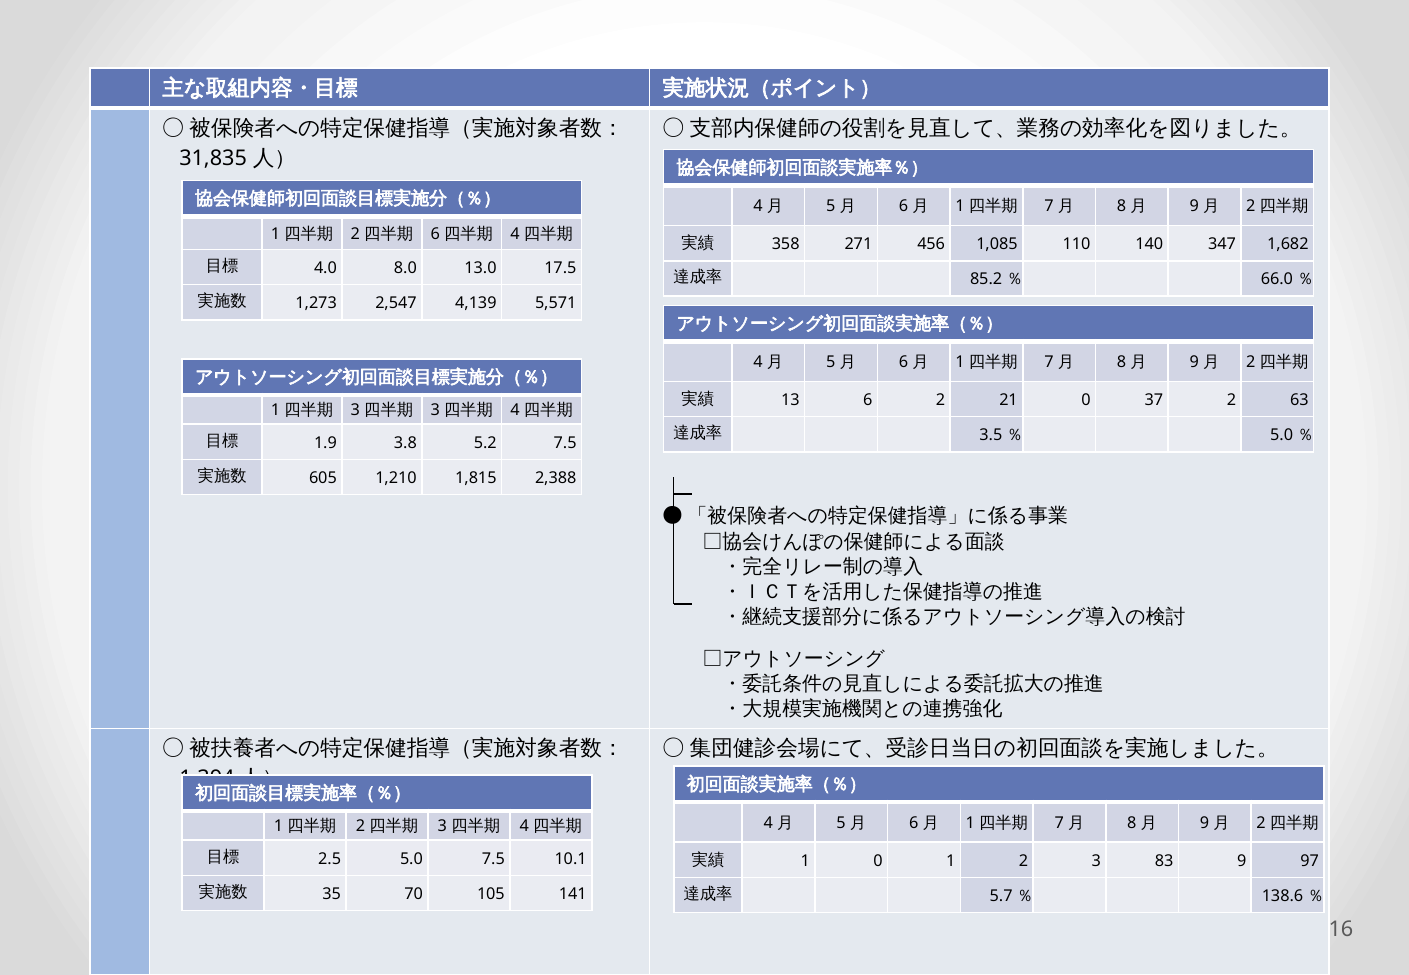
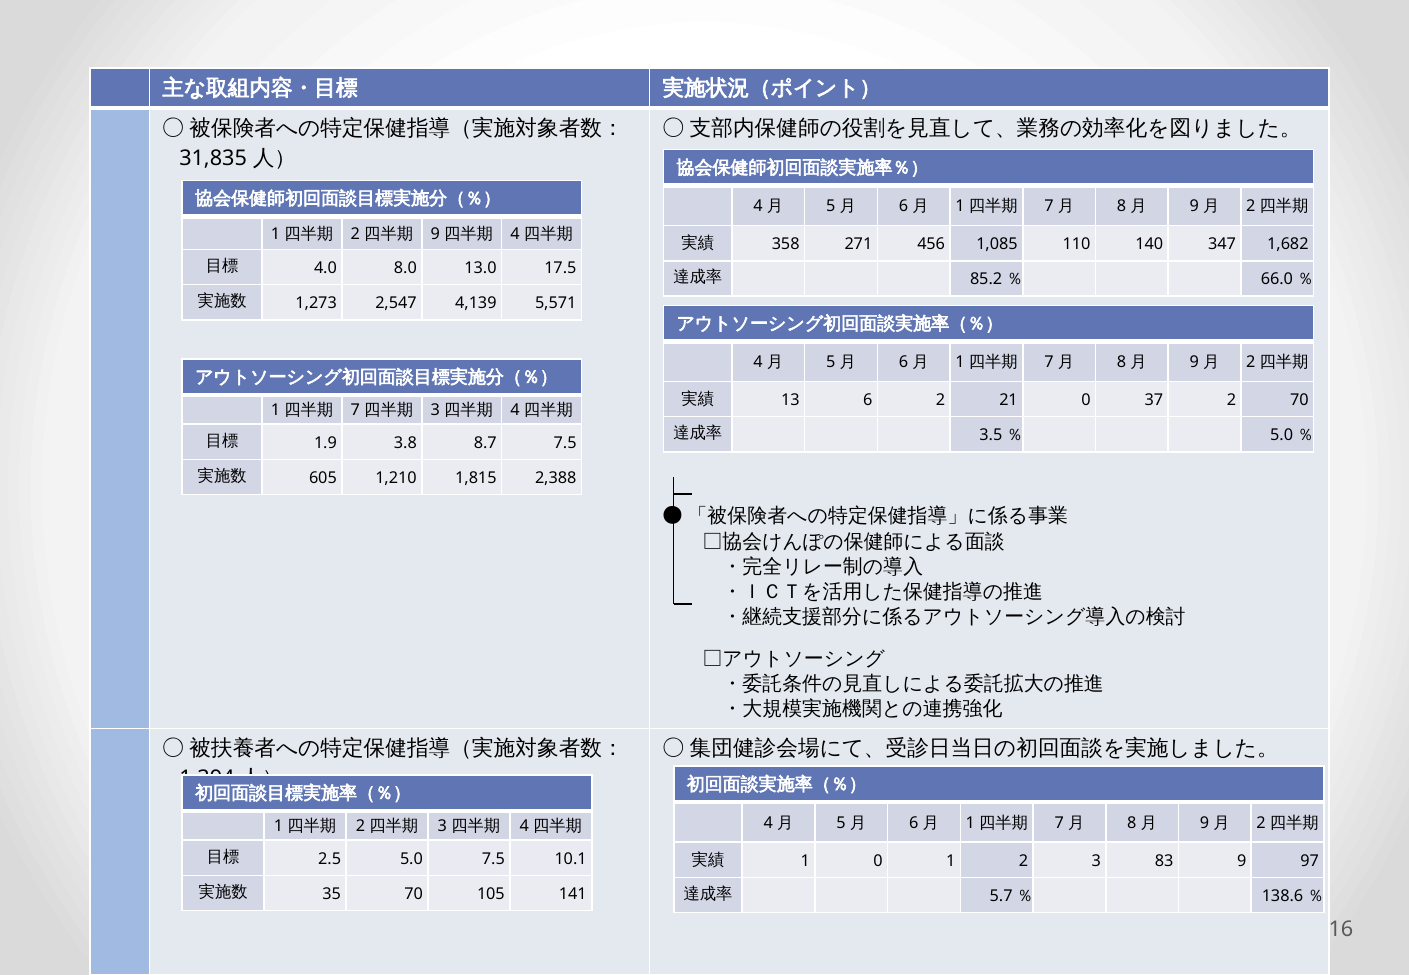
6 at (435, 234): 6 -> 9
2 63: 63 -> 70
3 at (355, 411): 3 -> 7
5.2: 5.2 -> 8.7
